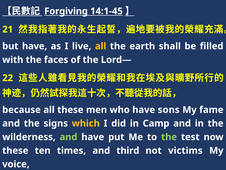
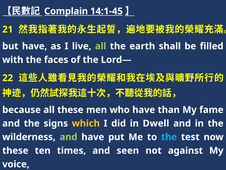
Forgiving: Forgiving -> Complain
all at (101, 46) colour: yellow -> light green
sons: sons -> than
Camp: Camp -> Dwell
the at (169, 137) colour: light green -> light blue
third: third -> seen
victims: victims -> against
